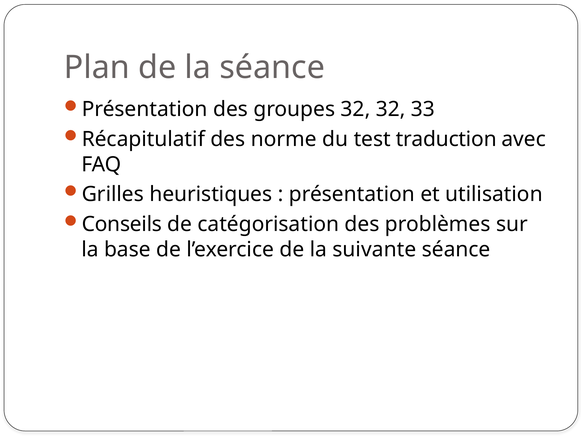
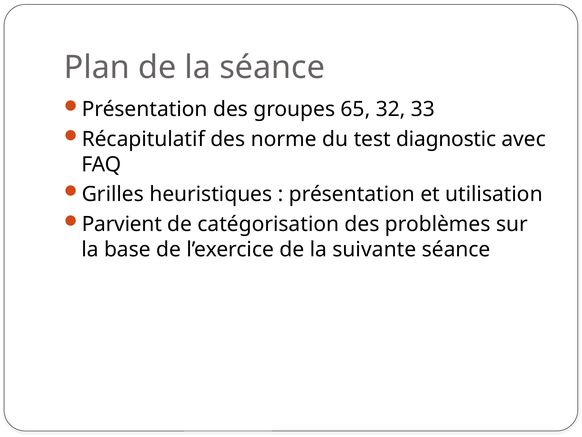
groupes 32: 32 -> 65
traduction: traduction -> diagnostic
Conseils: Conseils -> Parvient
